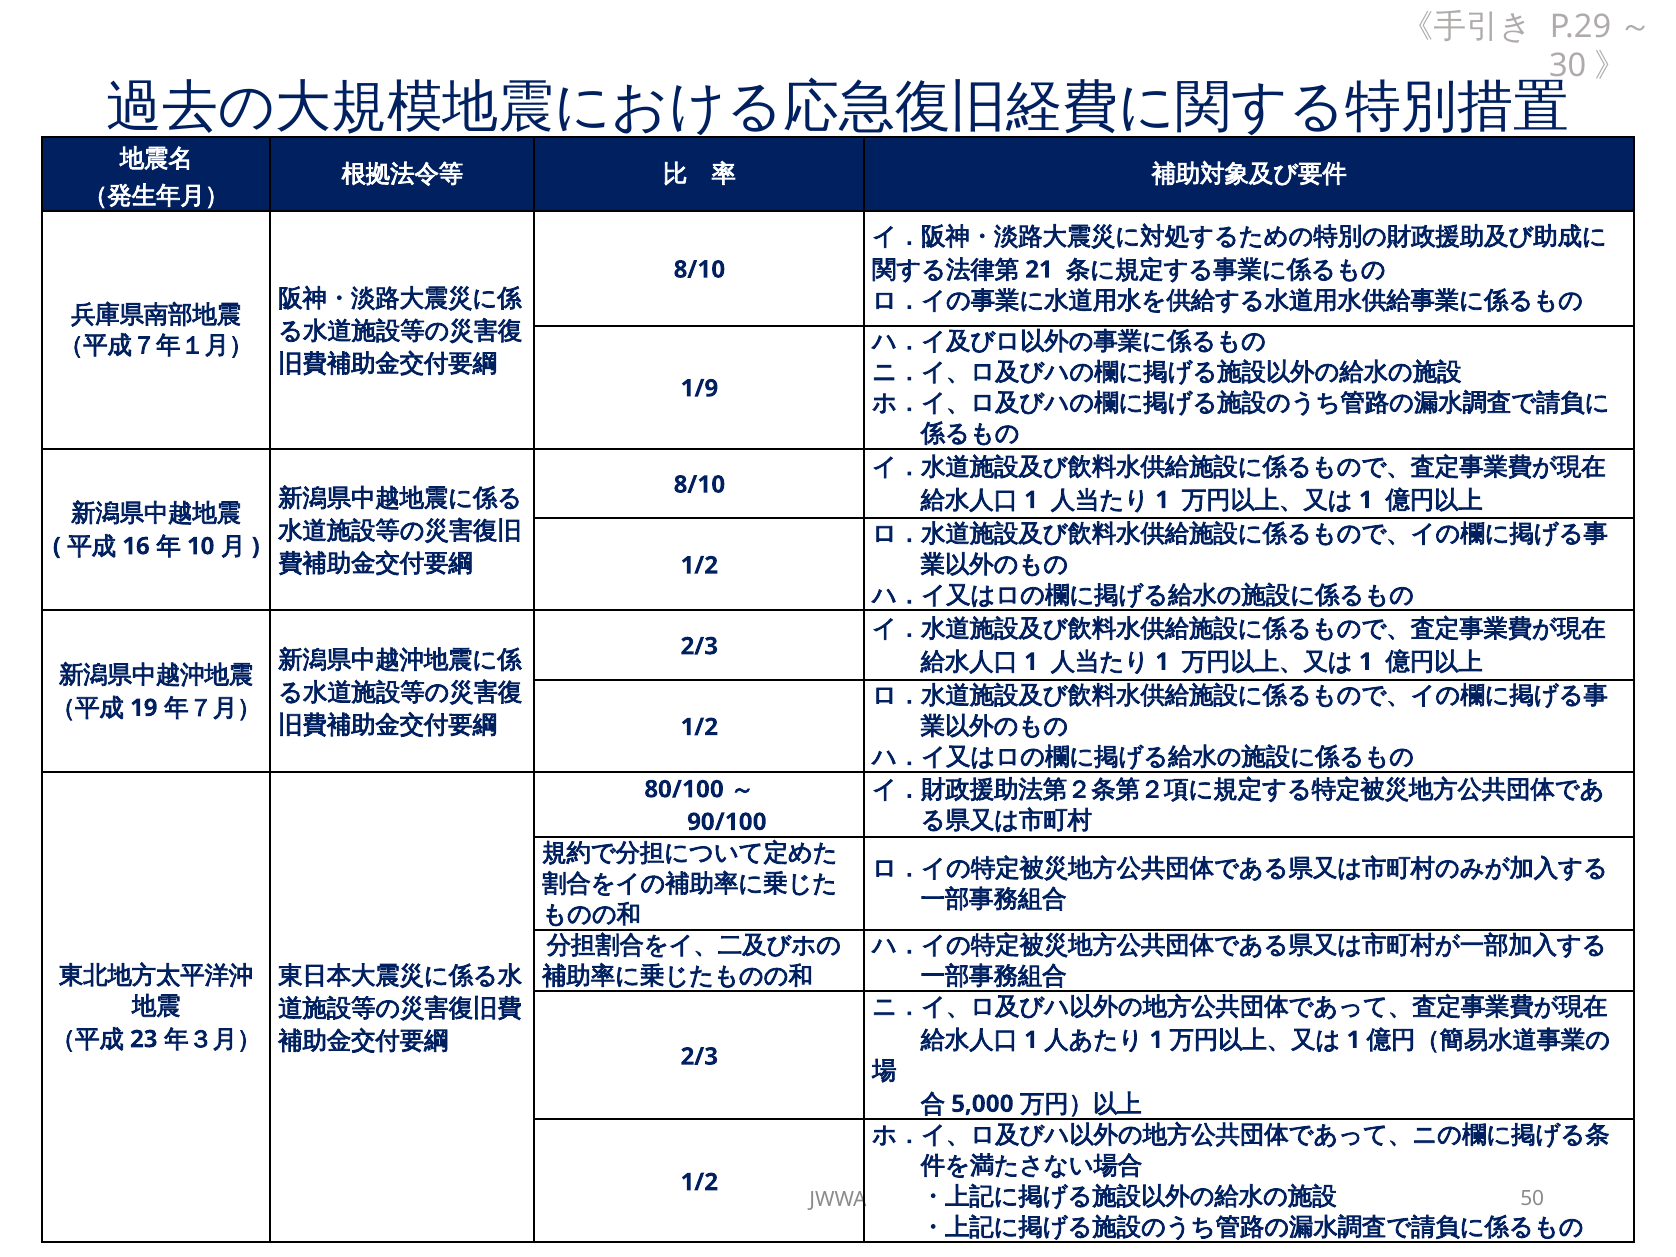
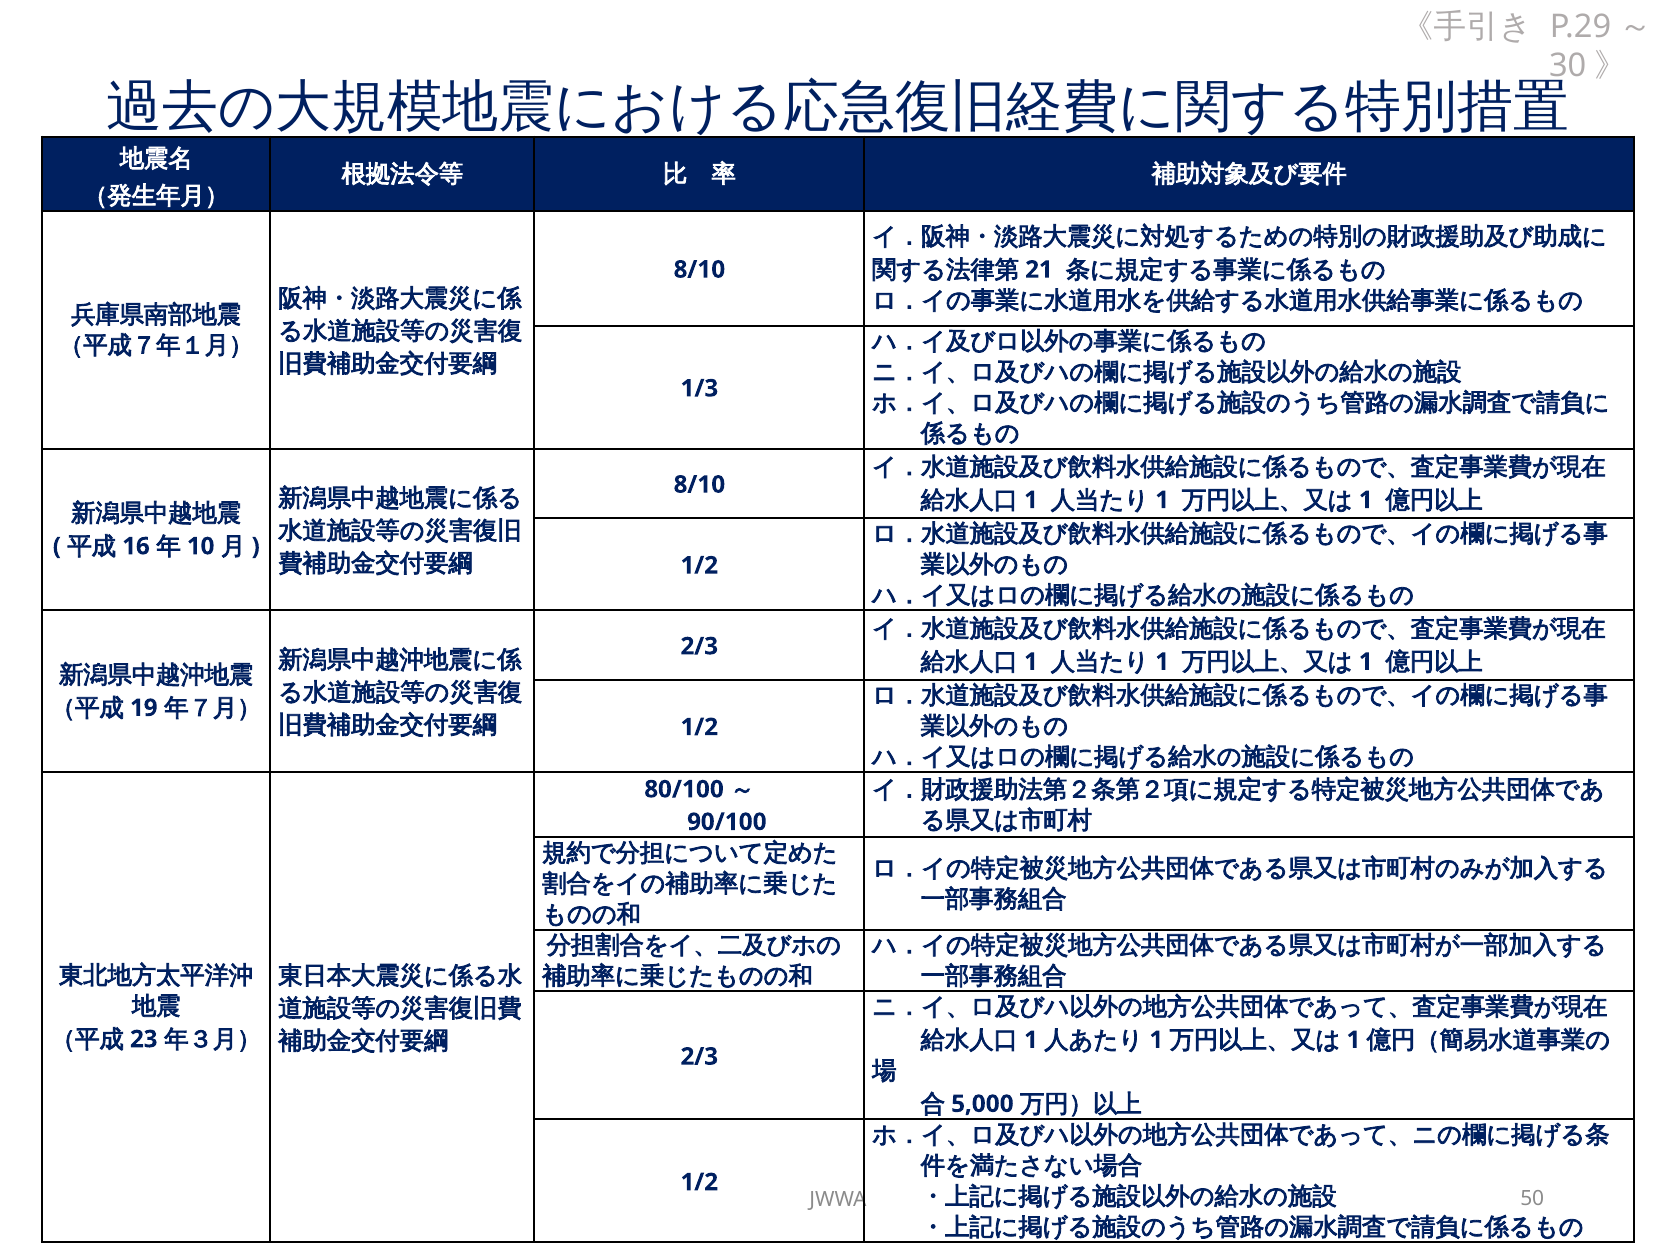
1/9: 1/9 -> 1/3
